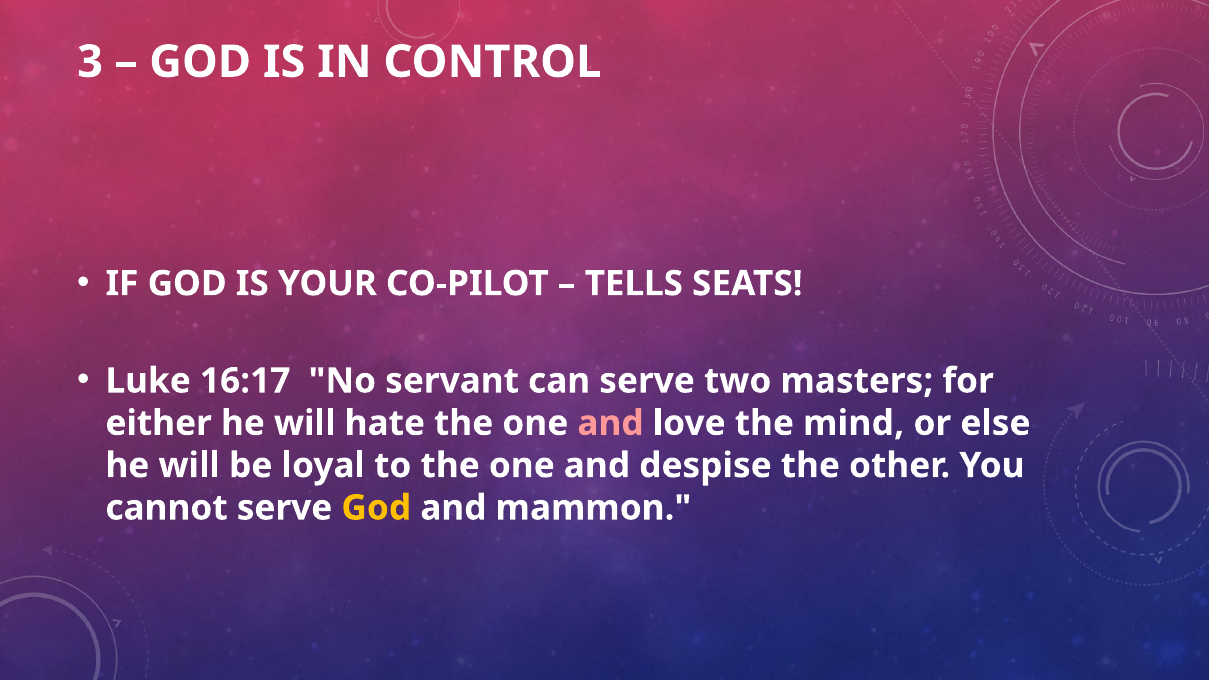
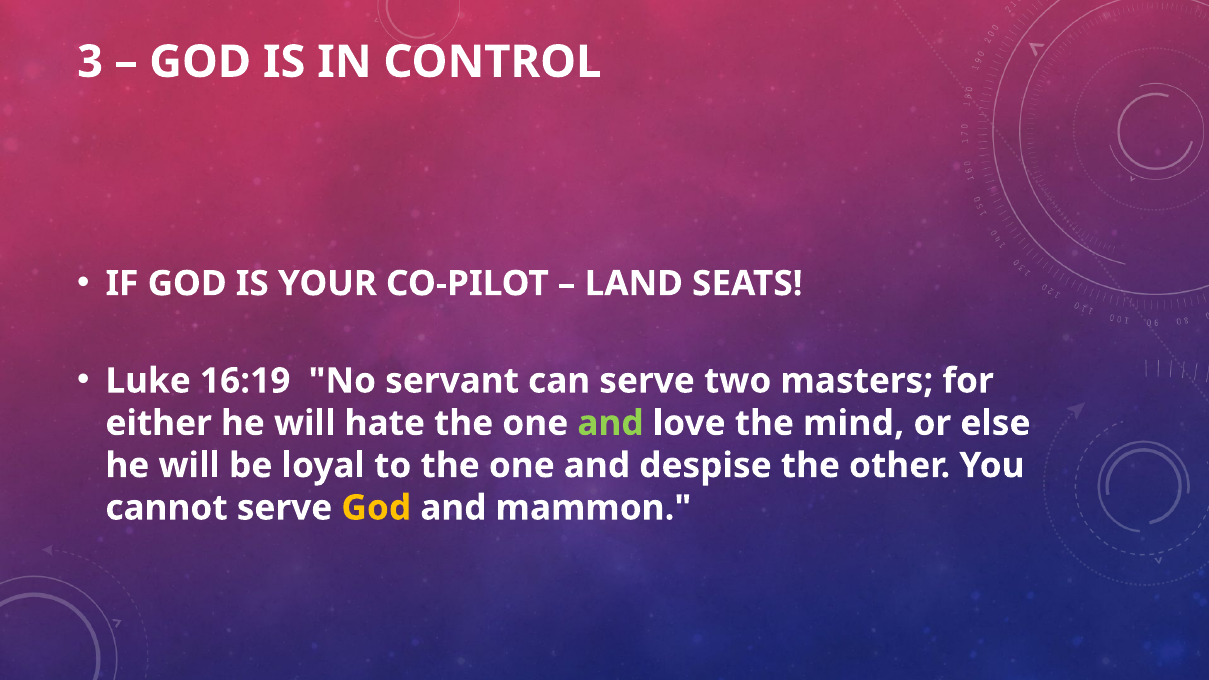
TELLS: TELLS -> LAND
16:17: 16:17 -> 16:19
and at (610, 423) colour: pink -> light green
